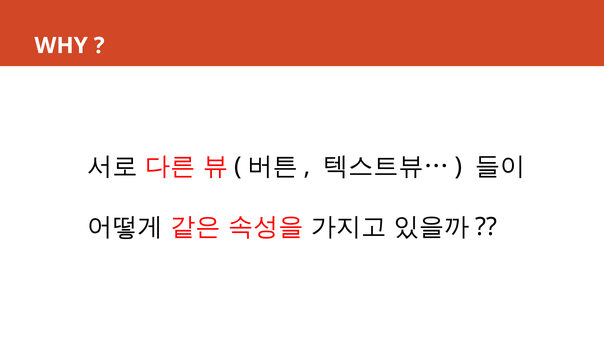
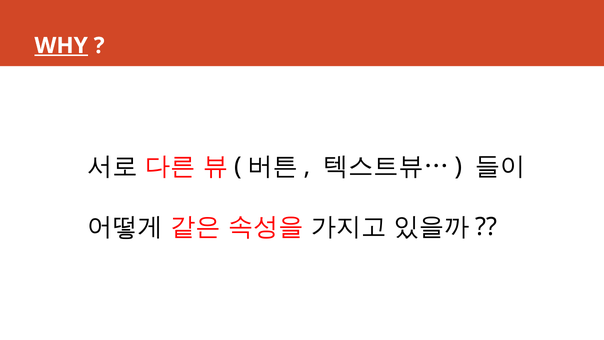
WHY underline: none -> present
